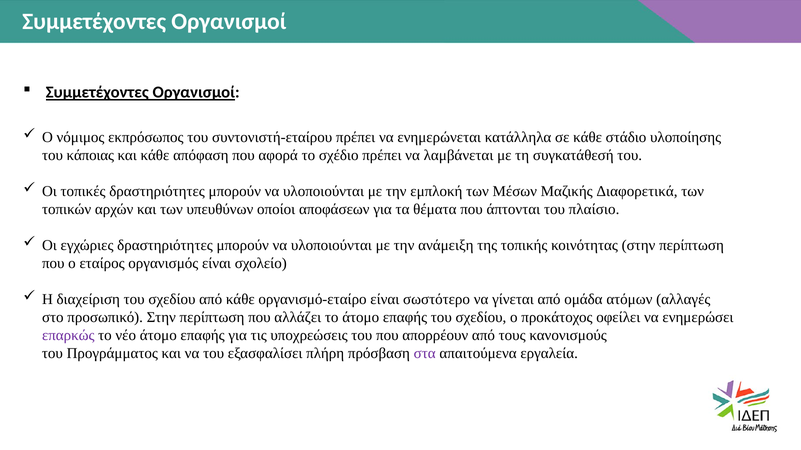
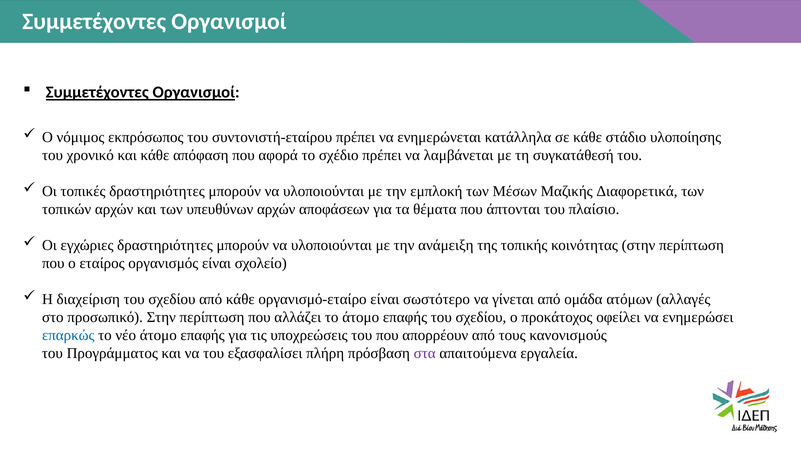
κάποιας: κάποιας -> χρονικό
υπευθύνων οποίοι: οποίοι -> αρχών
επαρκώς colour: purple -> blue
